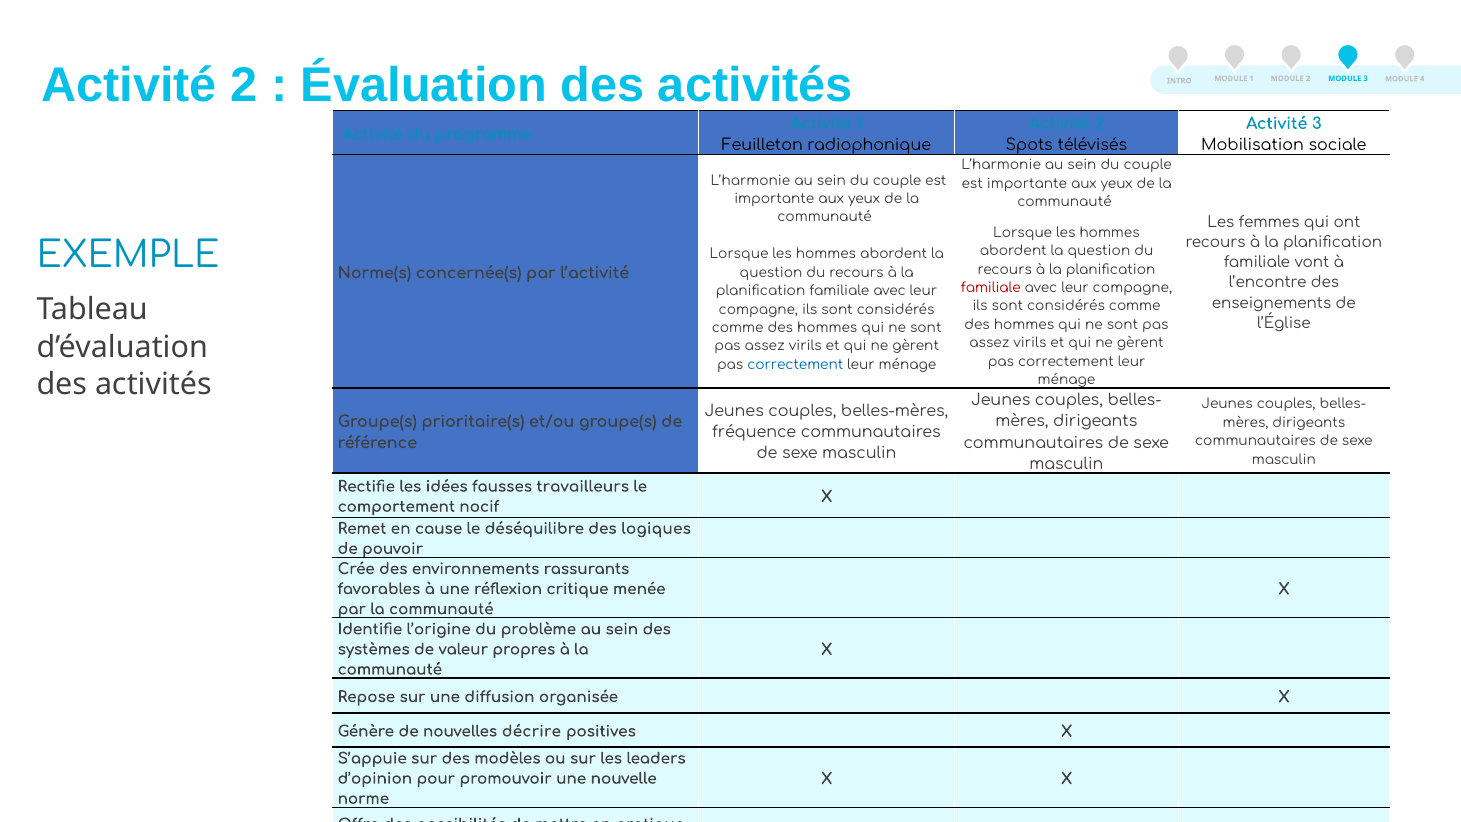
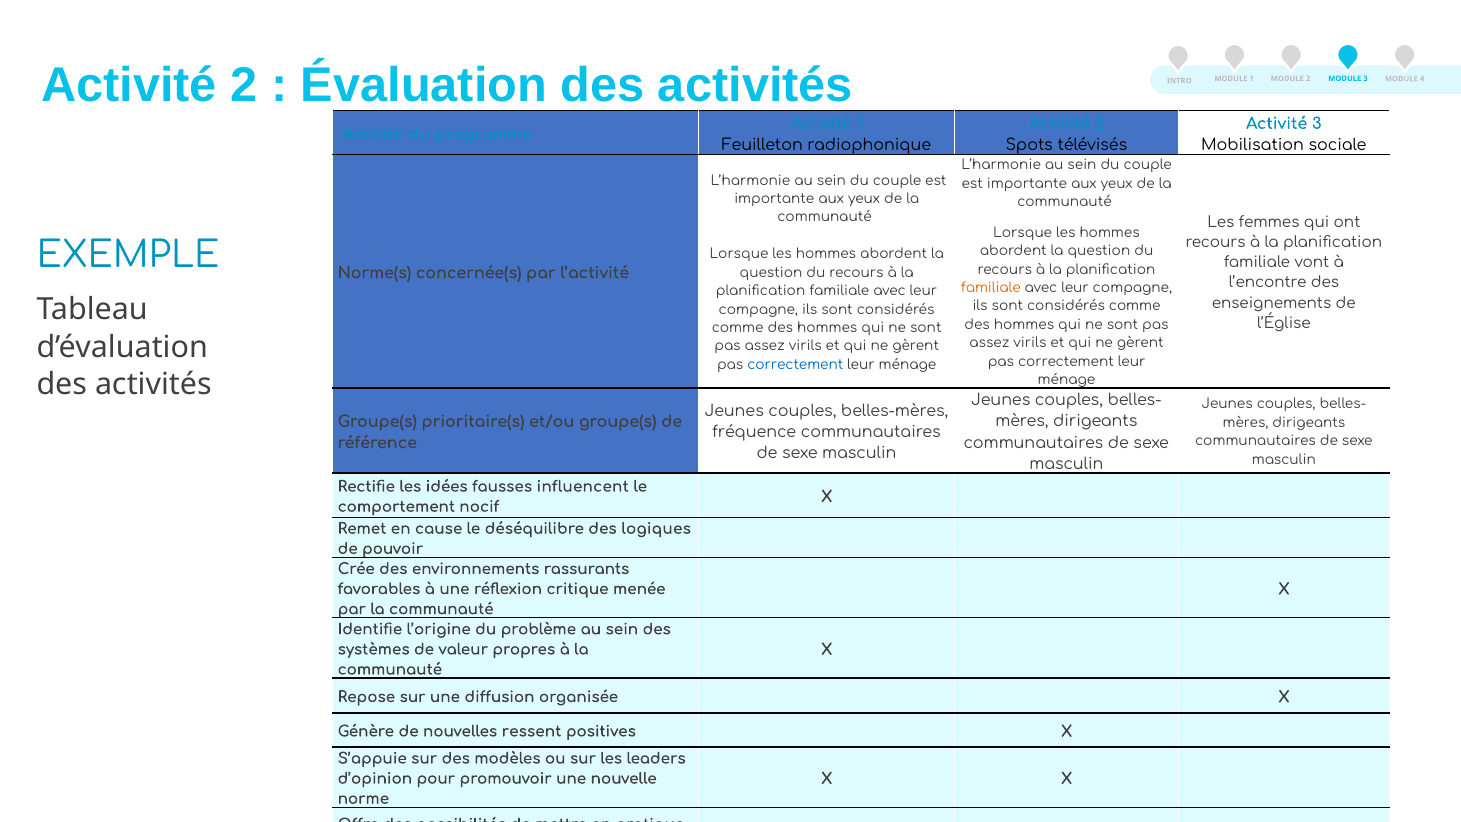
familiale at (991, 288) colour: red -> orange
travailleurs: travailleurs -> influencent
décrire: décrire -> ressent
